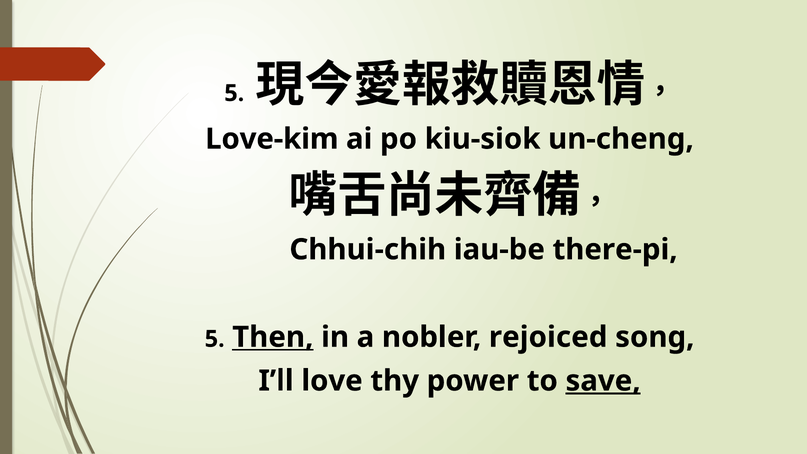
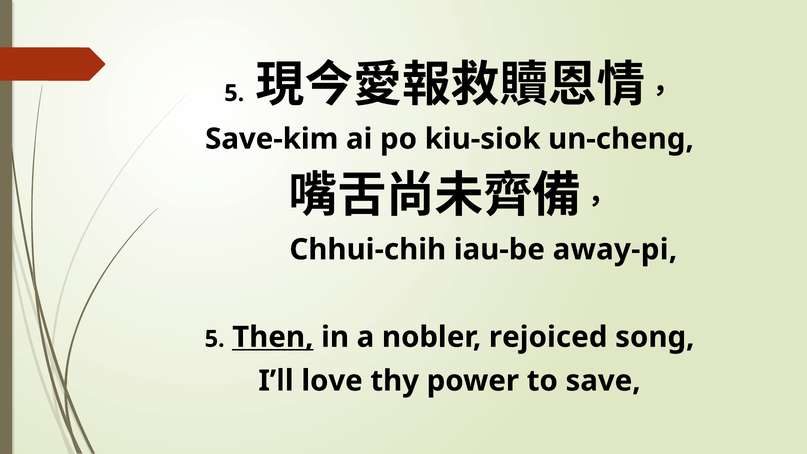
Love-kim: Love-kim -> Save-kim
there-pi: there-pi -> away-pi
save underline: present -> none
